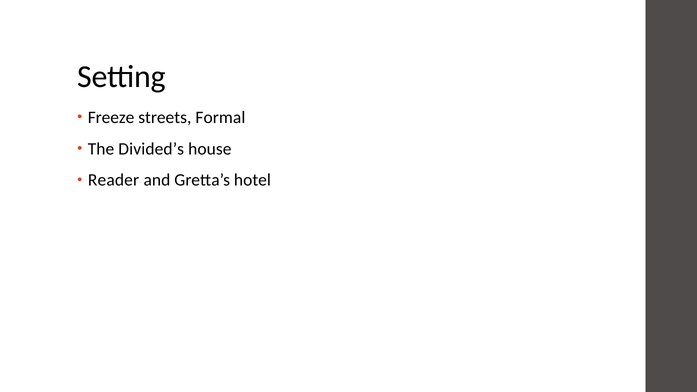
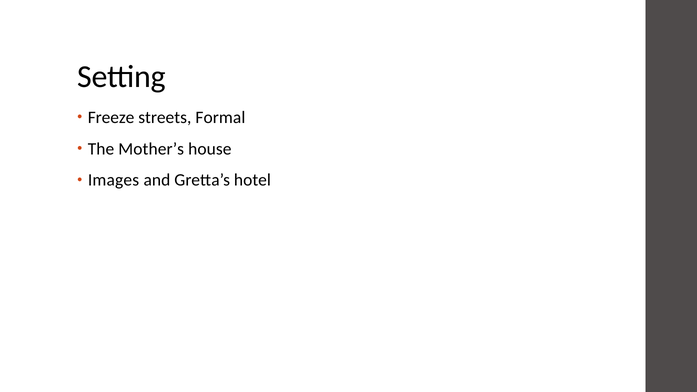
Divided’s: Divided’s -> Mother’s
Reader: Reader -> Images
